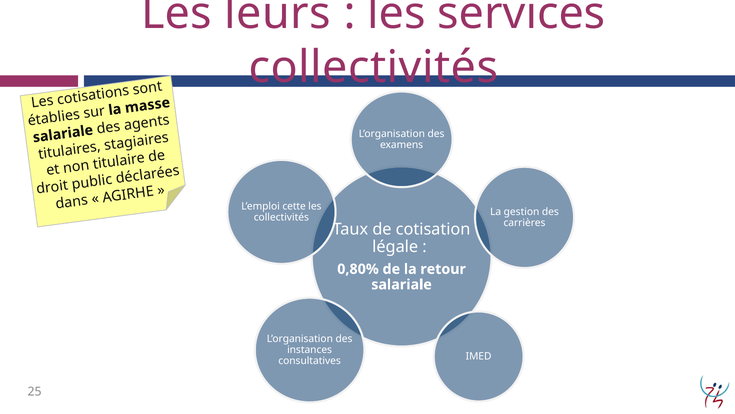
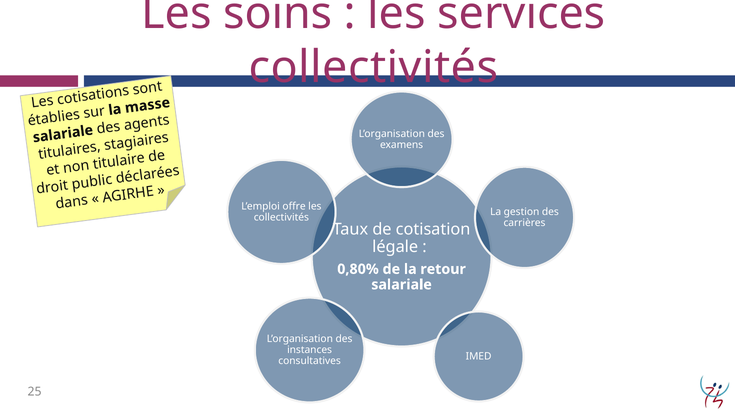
leurs: leurs -> soins
cette: cette -> offre
